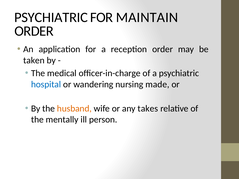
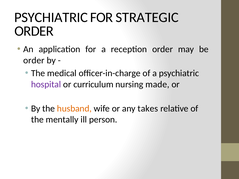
MAINTAIN: MAINTAIN -> STRATEGIC
taken at (34, 60): taken -> order
hospital colour: blue -> purple
wandering: wandering -> curriculum
